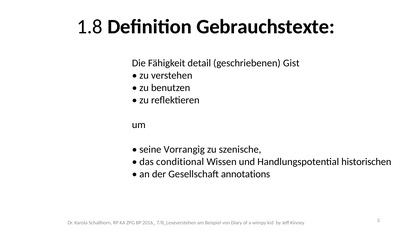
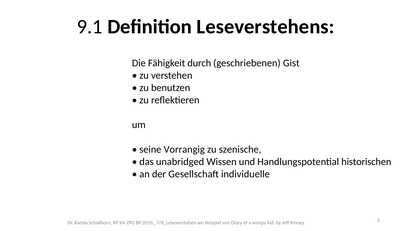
1.8: 1.8 -> 9.1
Gebrauchstexte: Gebrauchstexte -> Leseverstehens
detail: detail -> durch
conditional: conditional -> unabridged
annotations: annotations -> individuelle
